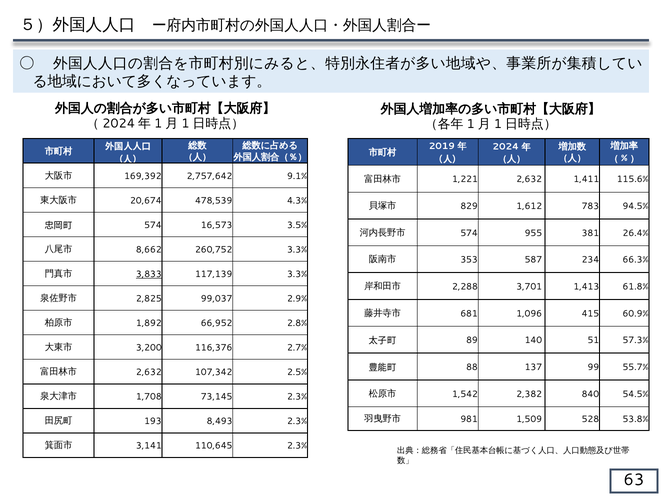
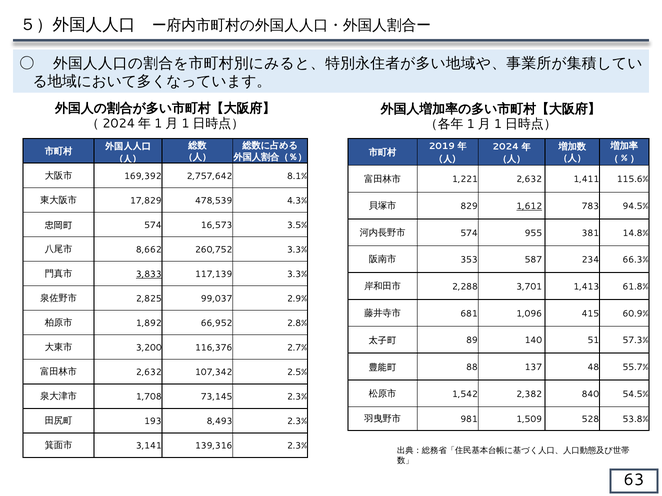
9.1%: 9.1% -> 8.1%
20,674: 20,674 -> 17,829
1,612 underline: none -> present
26.4%: 26.4% -> 14.8%
99: 99 -> 48
110,645: 110,645 -> 139,316
